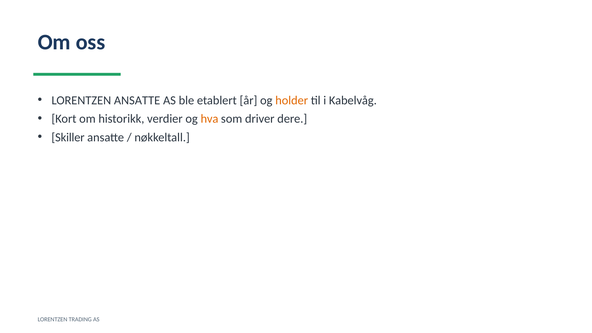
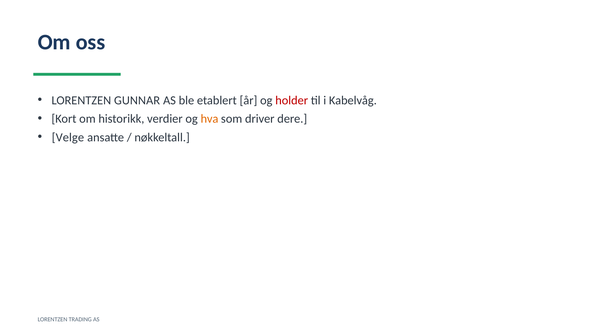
LORENTZEN ANSATTE: ANSATTE -> GUNNAR
holder colour: orange -> red
Skiller: Skiller -> Velge
